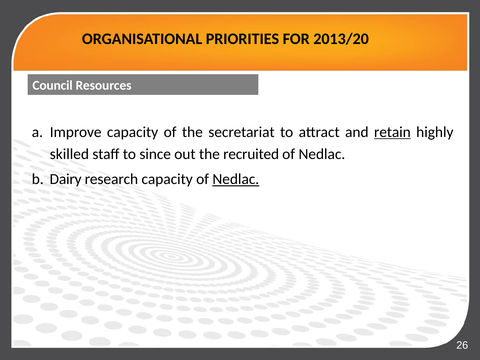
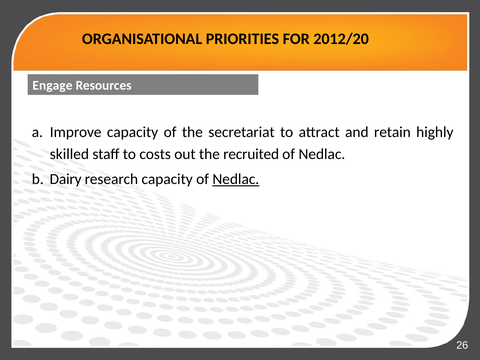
2013/20: 2013/20 -> 2012/20
Council: Council -> Engage
retain underline: present -> none
since: since -> costs
